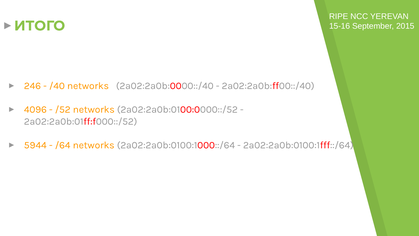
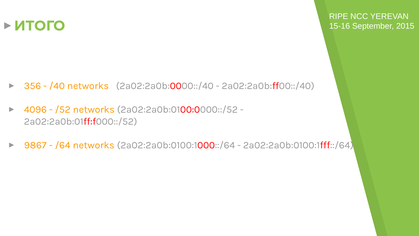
246: 246 -> 356
5944: 5944 -> 9867
